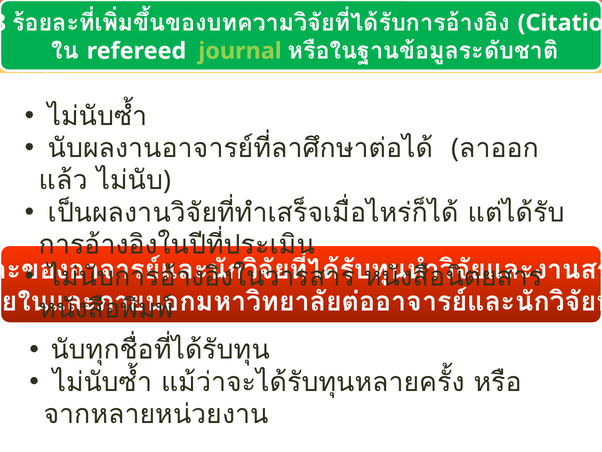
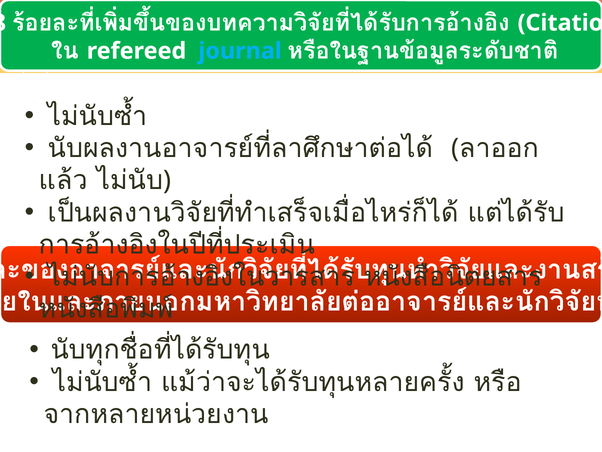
journal colour: light green -> light blue
